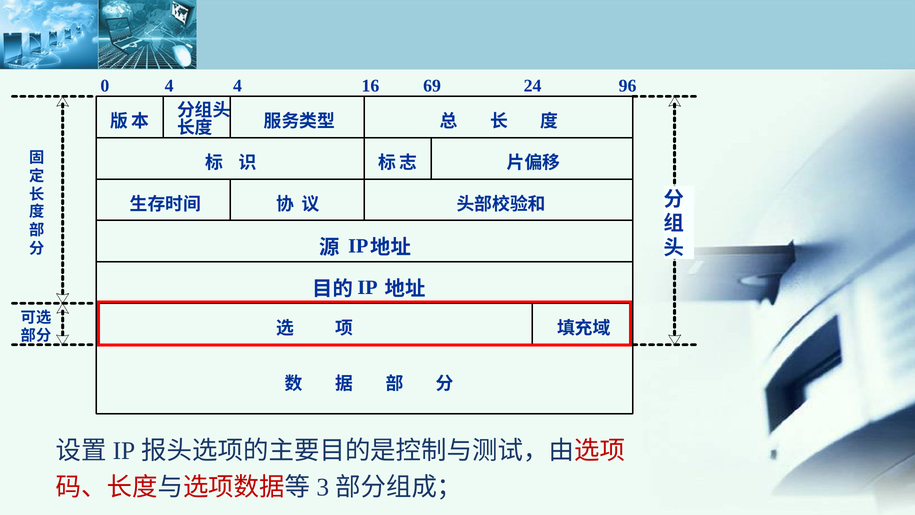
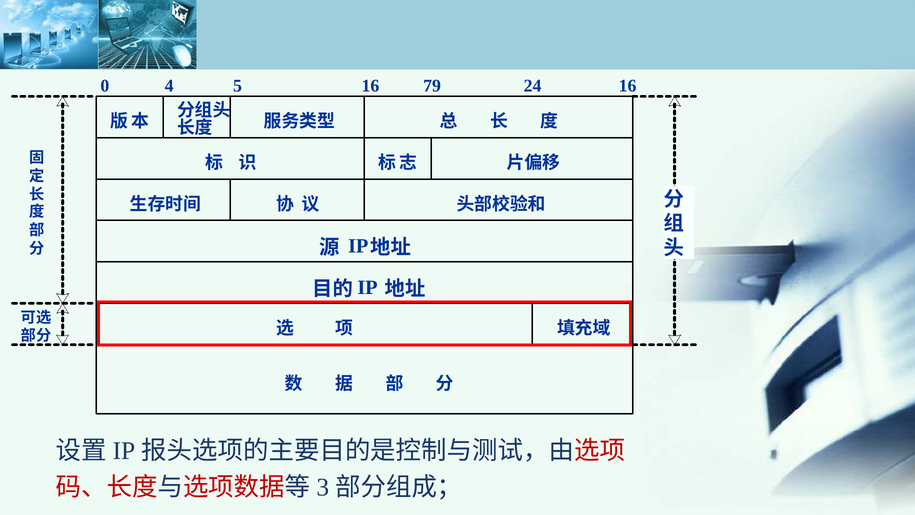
4 4: 4 -> 5
69: 69 -> 79
24 96: 96 -> 16
